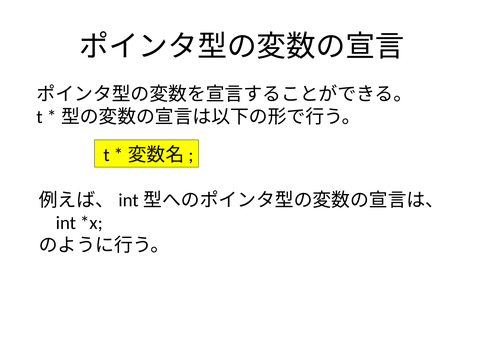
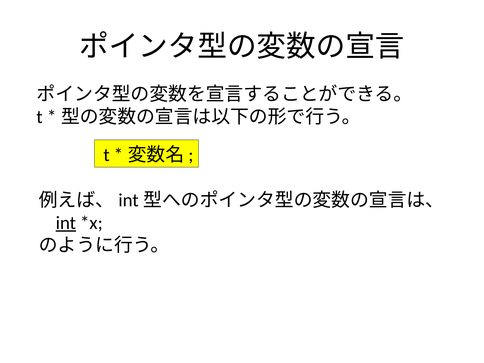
int underline: none -> present
